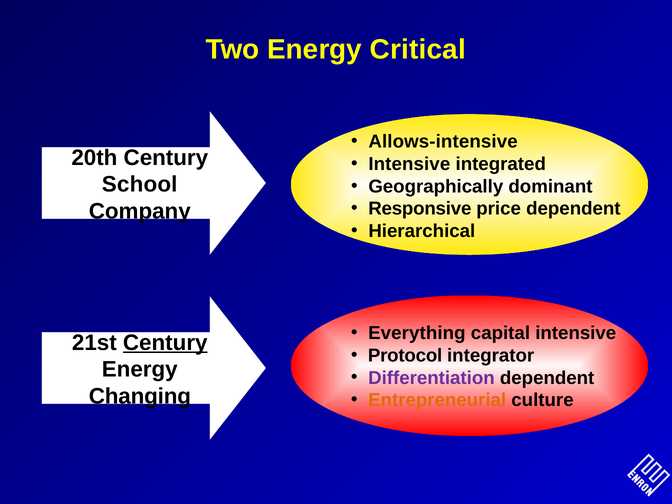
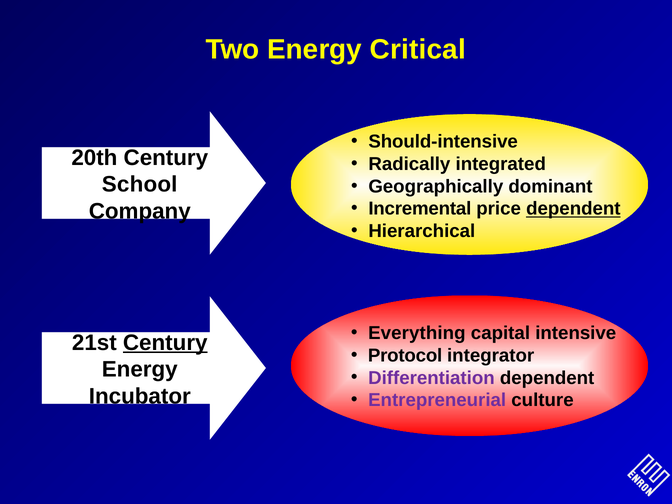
Allows-intensive: Allows-intensive -> Should-intensive
Intensive at (409, 164): Intensive -> Radically
Responsive: Responsive -> Incremental
dependent at (573, 209) underline: none -> present
Changing: Changing -> Incubator
Entrepreneurial colour: orange -> purple
